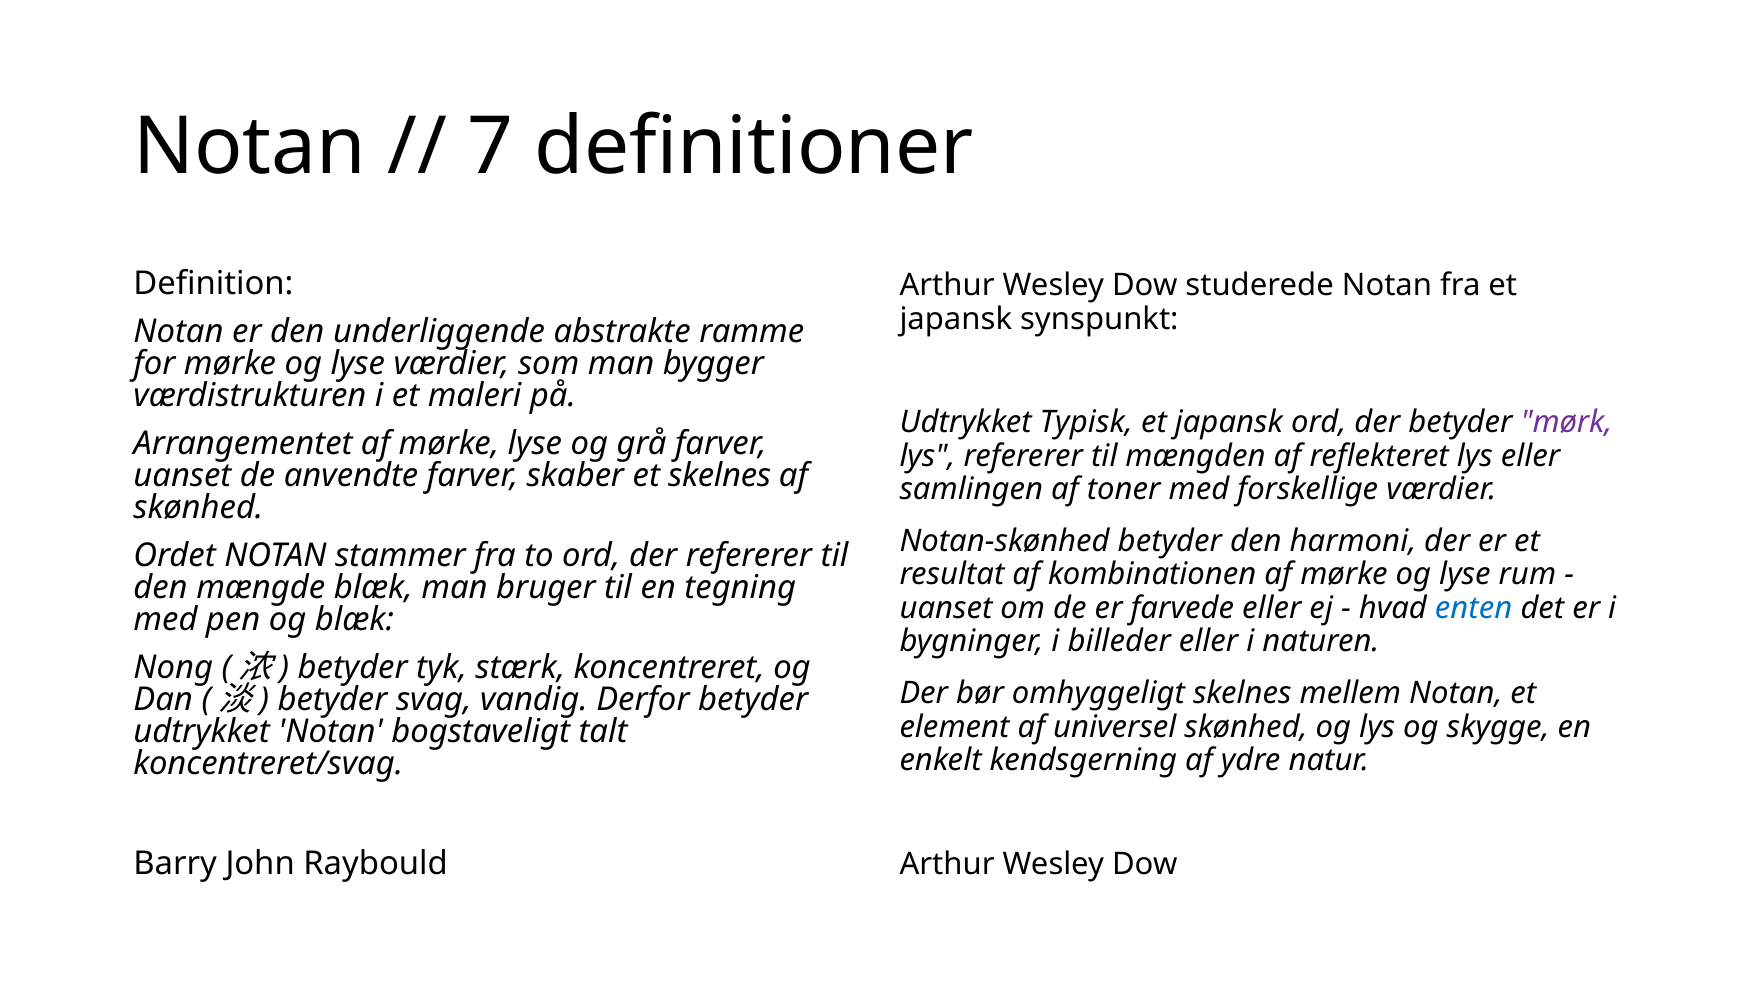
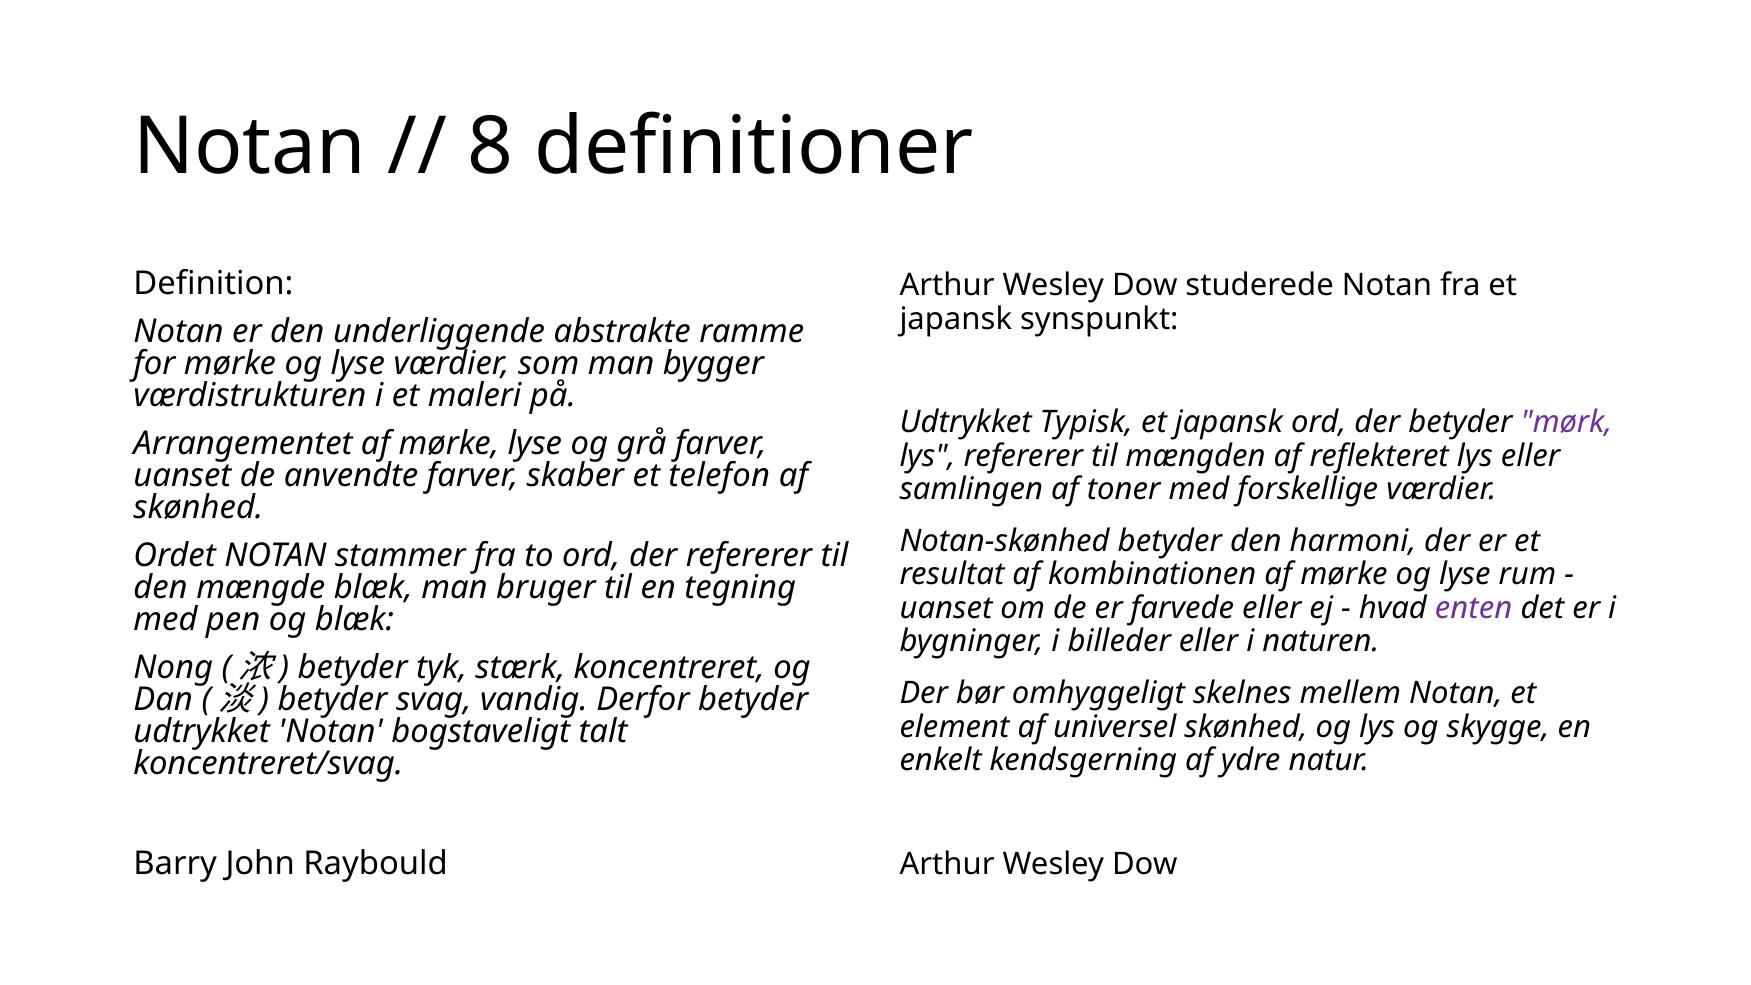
7: 7 -> 8
et skelnes: skelnes -> telefon
enten colour: blue -> purple
